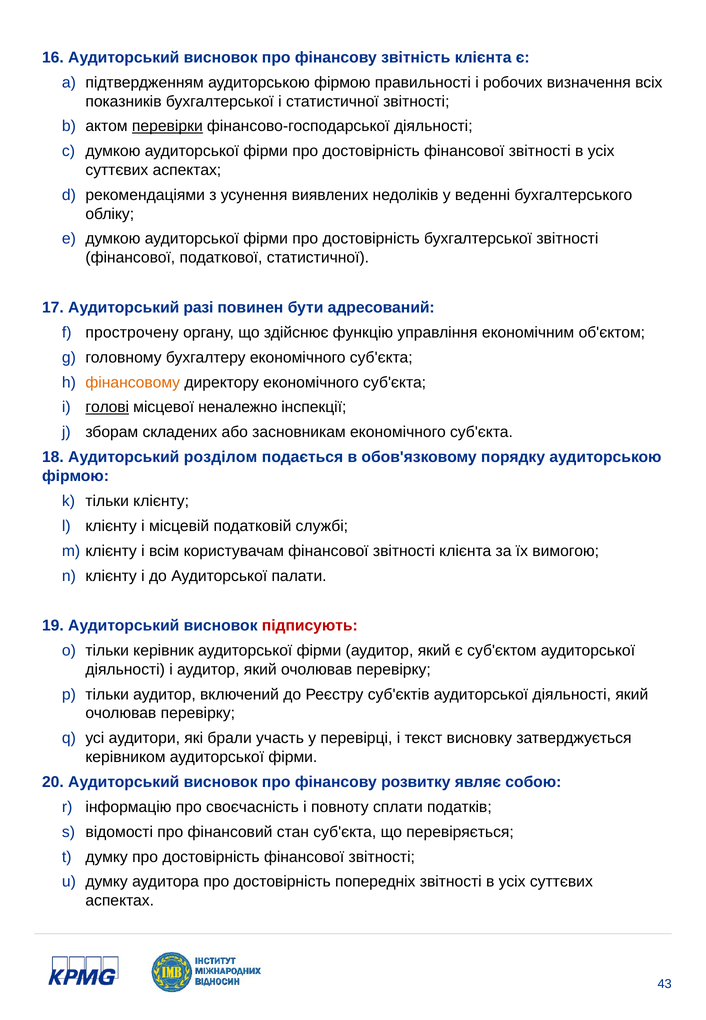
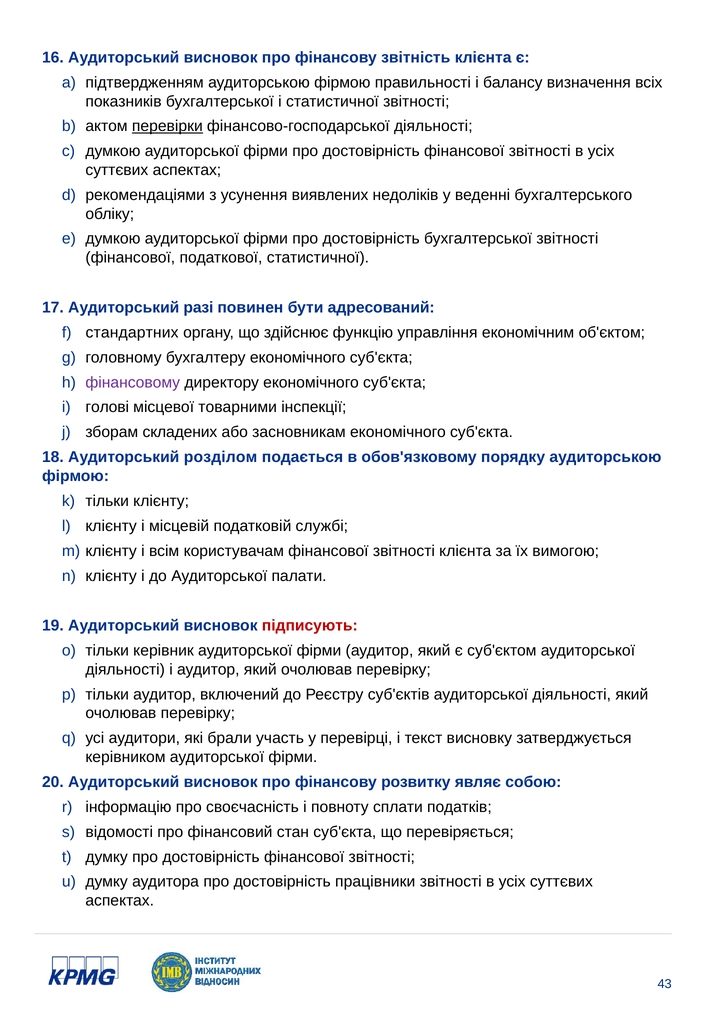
робочих: робочих -> балансу
прострочену: прострочену -> стандартних
фінансовому colour: orange -> purple
голові underline: present -> none
неналежно: неналежно -> товарними
попередніх: попередніх -> працівники
